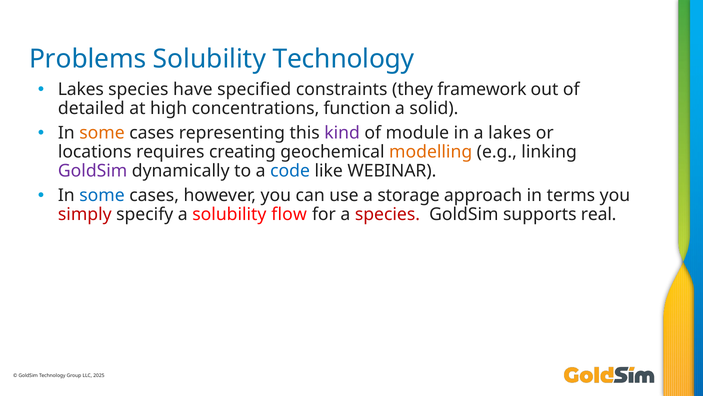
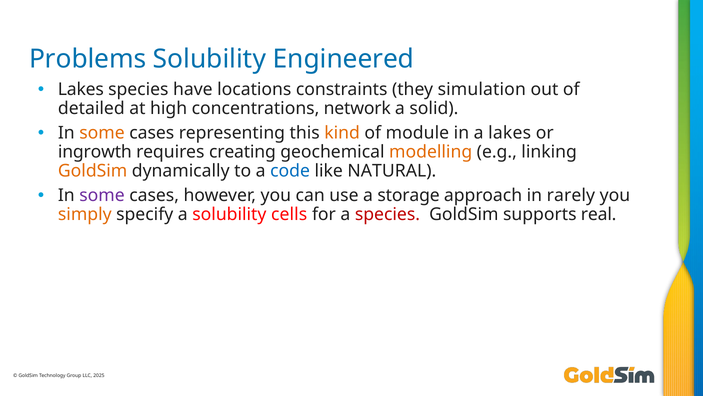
Solubility Technology: Technology -> Engineered
specified: specified -> locations
framework: framework -> simulation
function: function -> network
kind colour: purple -> orange
locations: locations -> ingrowth
GoldSim at (93, 171) colour: purple -> orange
WEBINAR: WEBINAR -> NATURAL
some at (102, 195) colour: blue -> purple
terms: terms -> rarely
simply colour: red -> orange
flow: flow -> cells
